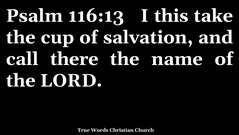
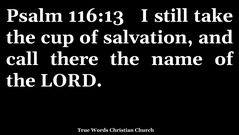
this: this -> still
